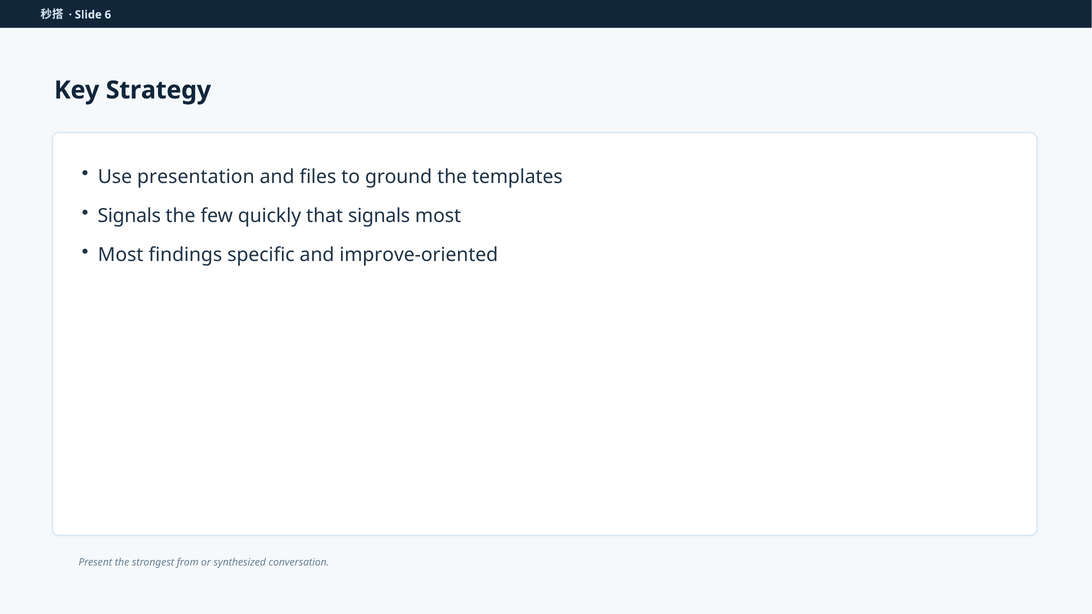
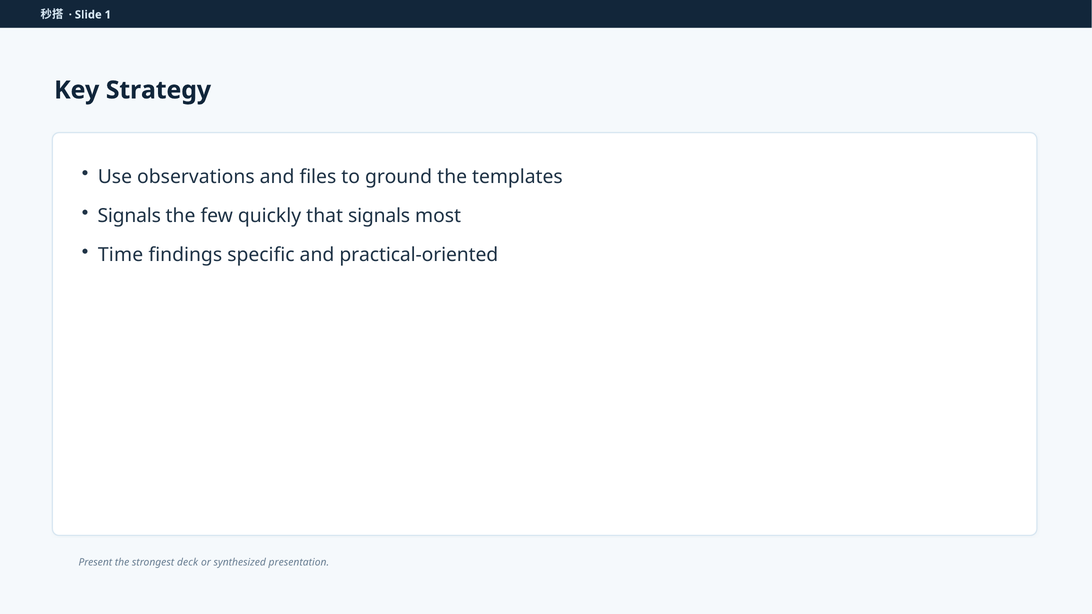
6: 6 -> 1
presentation: presentation -> observations
Most at (121, 255): Most -> Time
improve-oriented: improve-oriented -> practical-oriented
from: from -> deck
conversation: conversation -> presentation
